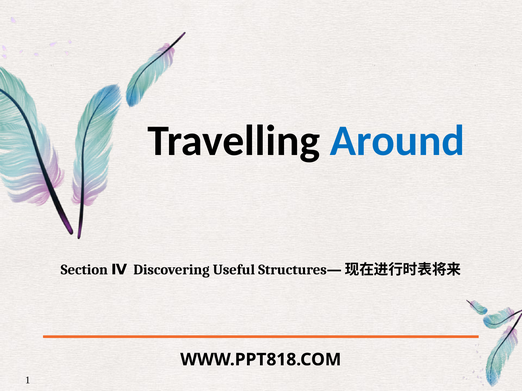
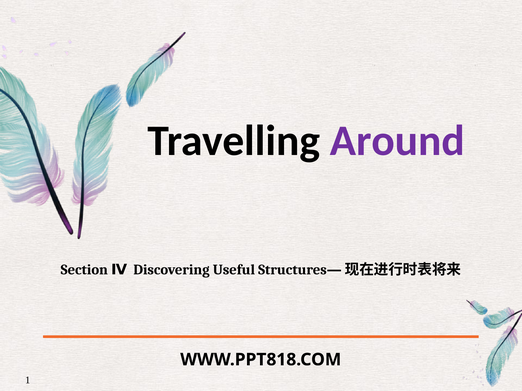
Around colour: blue -> purple
